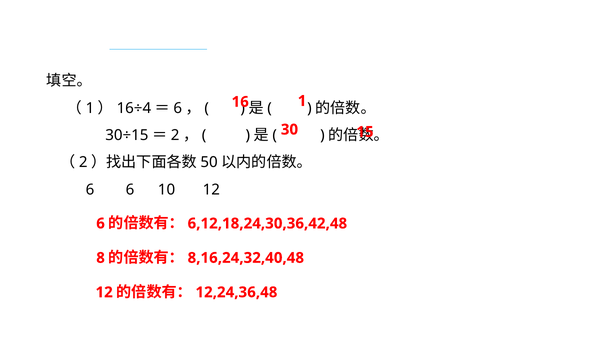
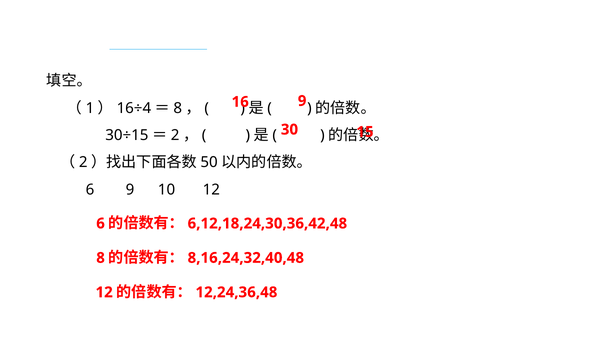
1 at (302, 101): 1 -> 9
6 at (178, 108): 6 -> 8
6 6: 6 -> 9
